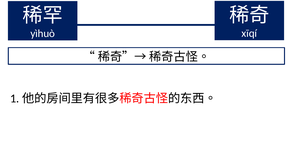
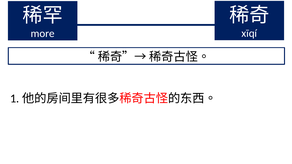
yìhuò: yìhuò -> more
